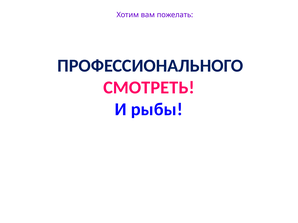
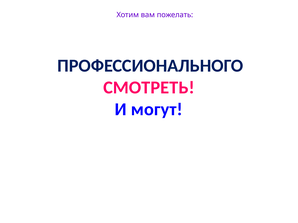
рыбы: рыбы -> могут
